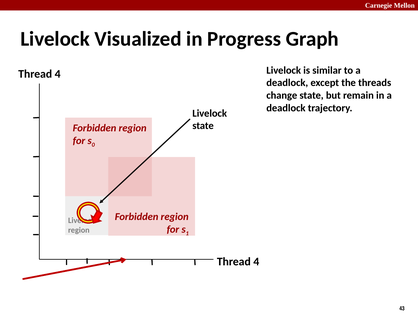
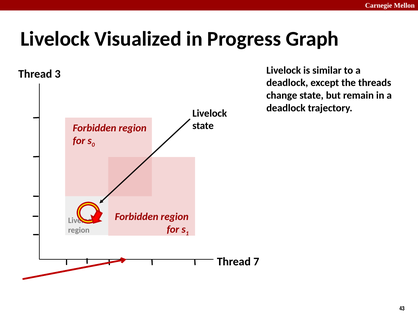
4 at (58, 74): 4 -> 3
4 at (256, 261): 4 -> 7
